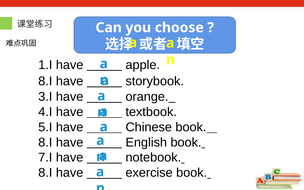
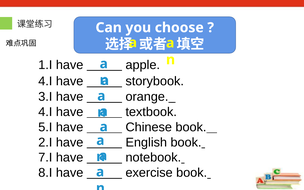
8.I at (45, 81): 8.I -> 4.I
8.I at (45, 142): 8.I -> 2.I
